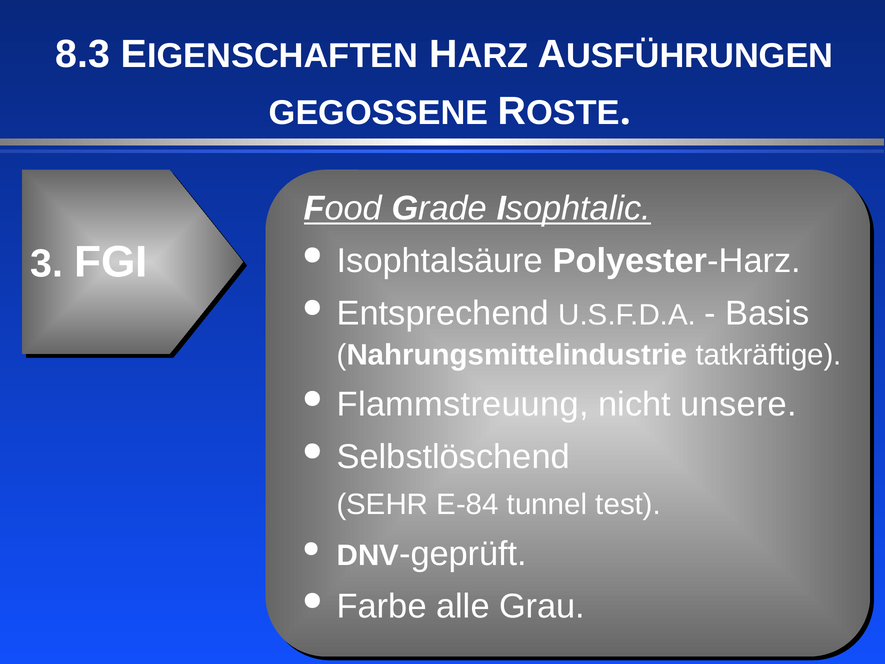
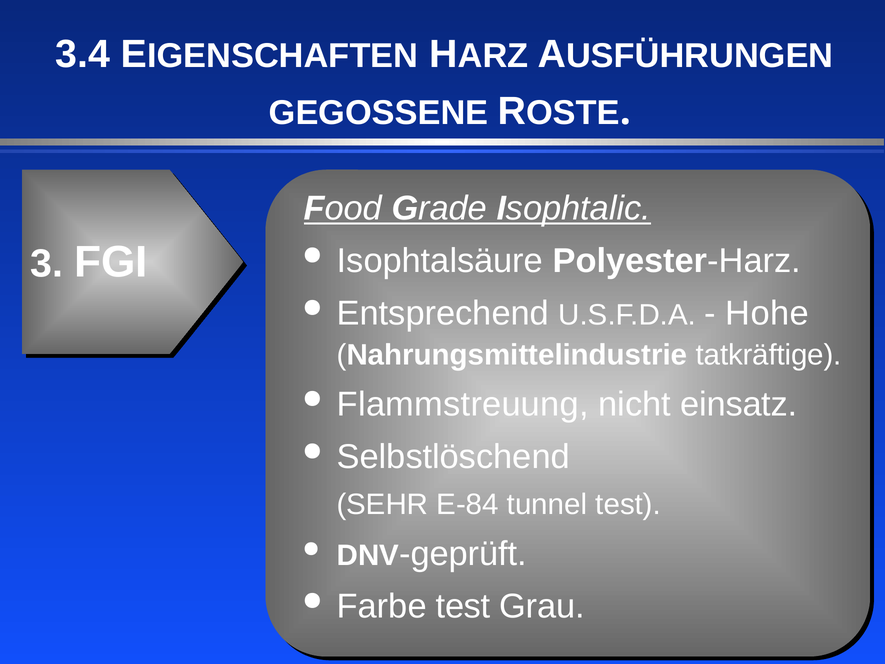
8.3: 8.3 -> 3.4
Basis: Basis -> Hohe
unsere: unsere -> einsatz
Farbe alle: alle -> test
